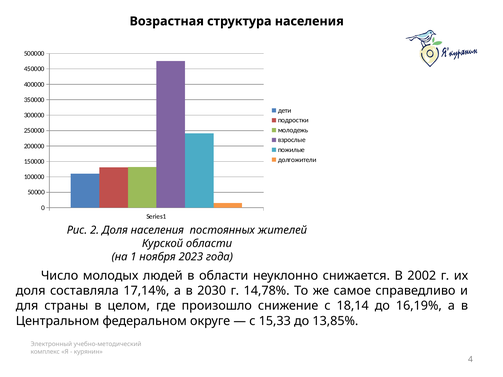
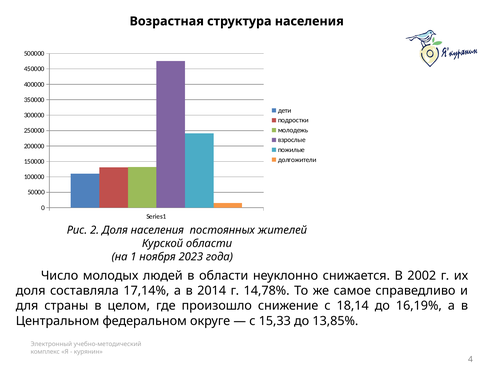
2030: 2030 -> 2014
